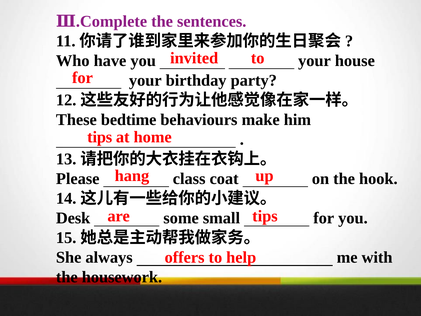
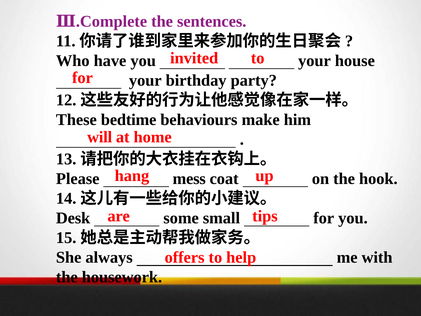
tips at (100, 137): tips -> will
class: class -> mess
